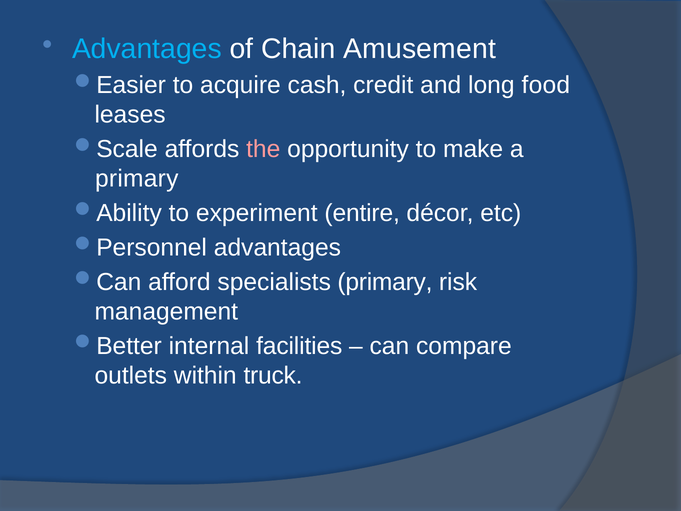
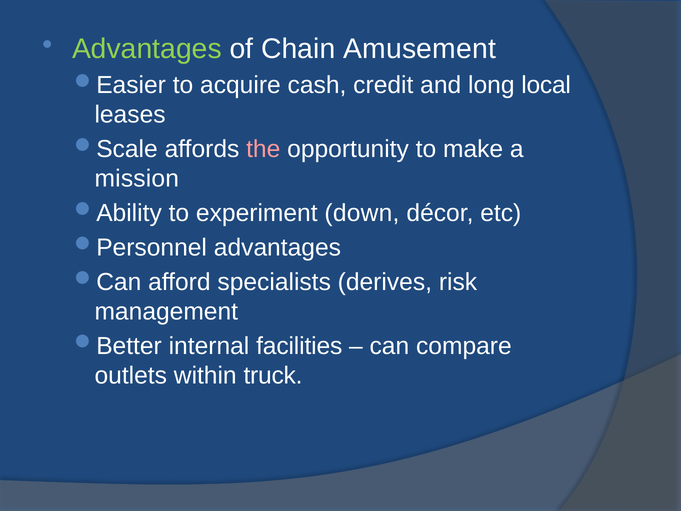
Advantages at (147, 49) colour: light blue -> light green
food: food -> local
primary at (137, 179): primary -> mission
entire: entire -> down
specialists primary: primary -> derives
